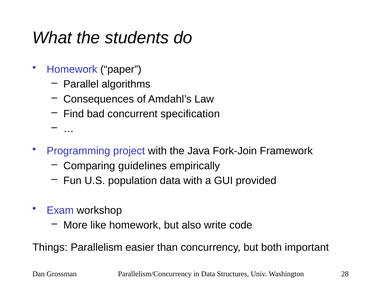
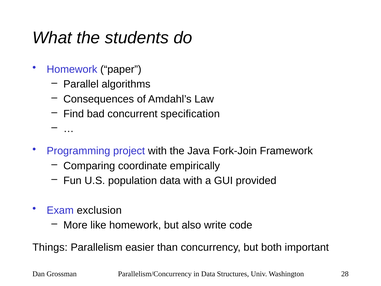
guidelines: guidelines -> coordinate
workshop: workshop -> exclusion
